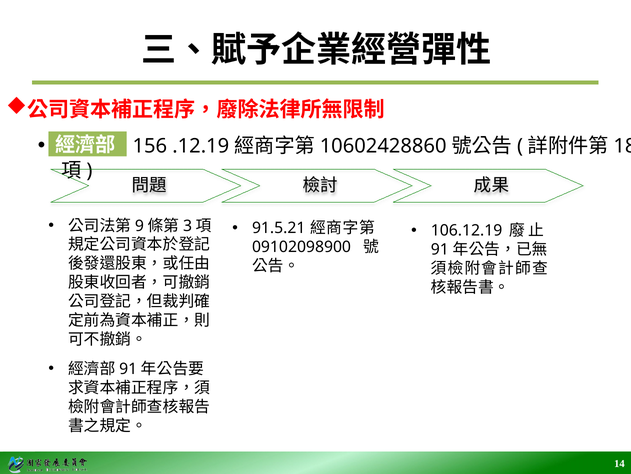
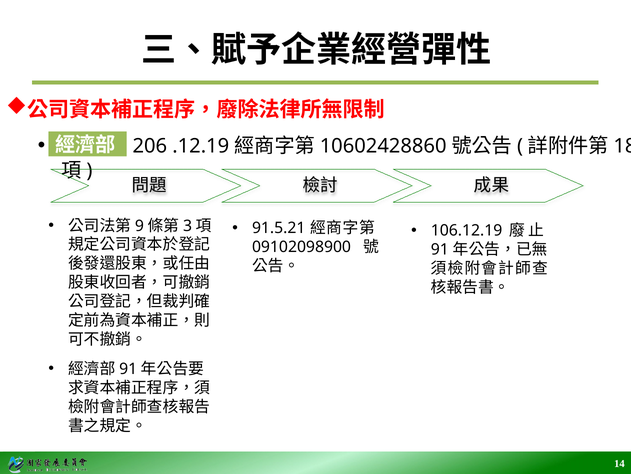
156: 156 -> 206
